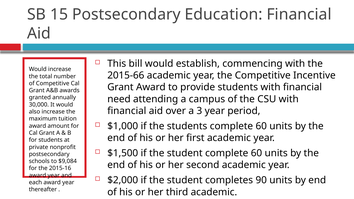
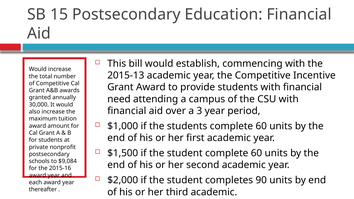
2015-66: 2015-66 -> 2015-13
